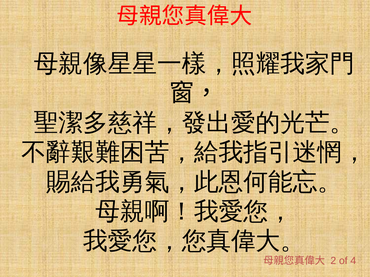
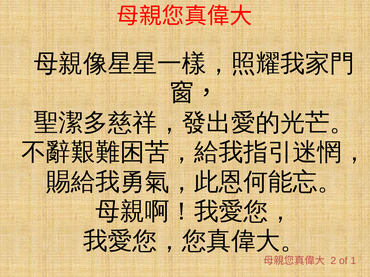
4: 4 -> 1
